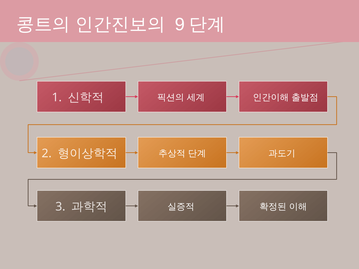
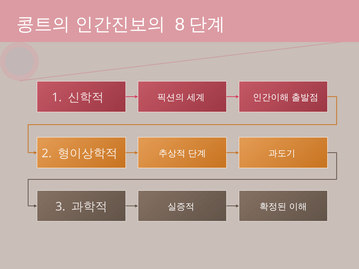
9: 9 -> 8
